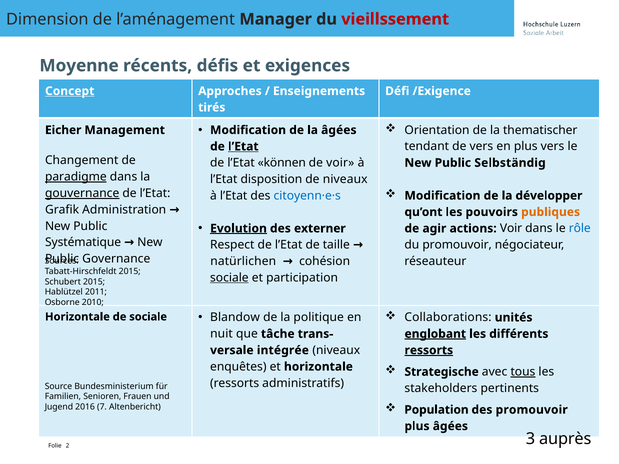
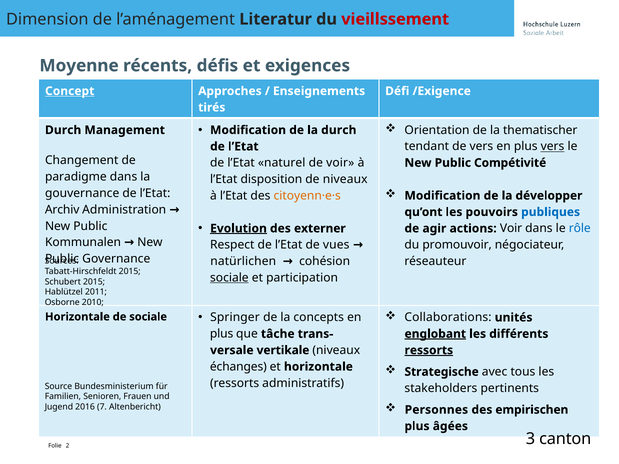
Manager: Manager -> Literatur
la âgées: âgées -> durch
Eicher at (63, 130): Eicher -> Durch
vers at (553, 147) underline: none -> present
l’Etat at (243, 147) underline: present -> none
können: können -> naturel
Selbständig: Selbständig -> Compétivité
paradigme underline: present -> none
gouvernance underline: present -> none
citoyenn·e·s colour: blue -> orange
Grafik: Grafik -> Archiv
publiques colour: orange -> blue
Systématique: Systématique -> Kommunalen
taille: taille -> vues
Blandow: Blandow -> Springer
politique: politique -> concepts
nuit at (221, 334): nuit -> plus
intégrée: intégrée -> vertikale
enquêtes: enquêtes -> échanges
tous underline: present -> none
Population: Population -> Personnes
des promouvoir: promouvoir -> empirischen
auprès: auprès -> canton
